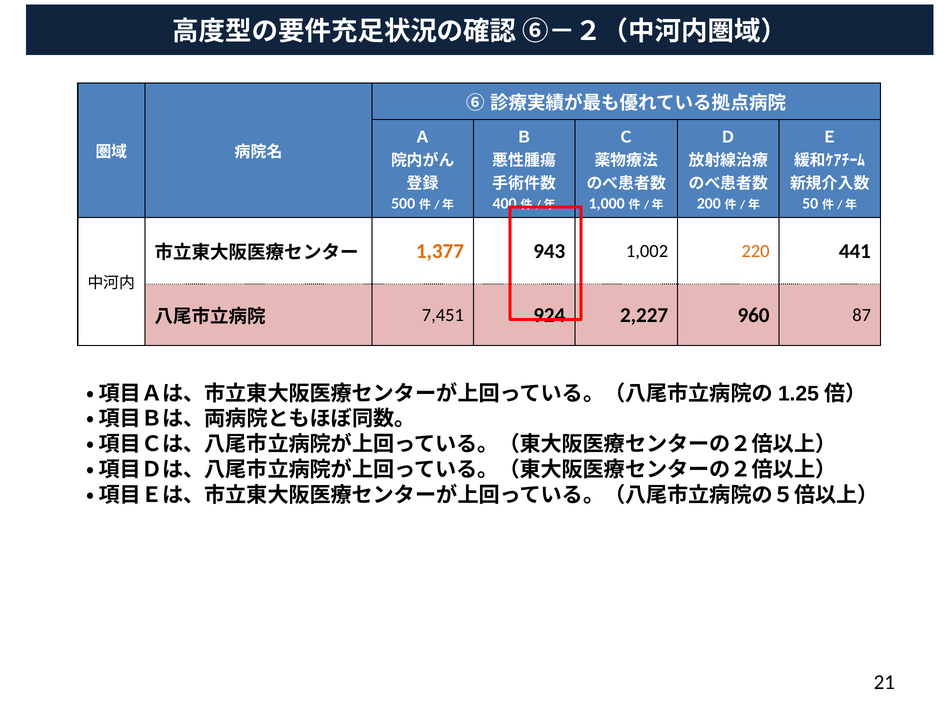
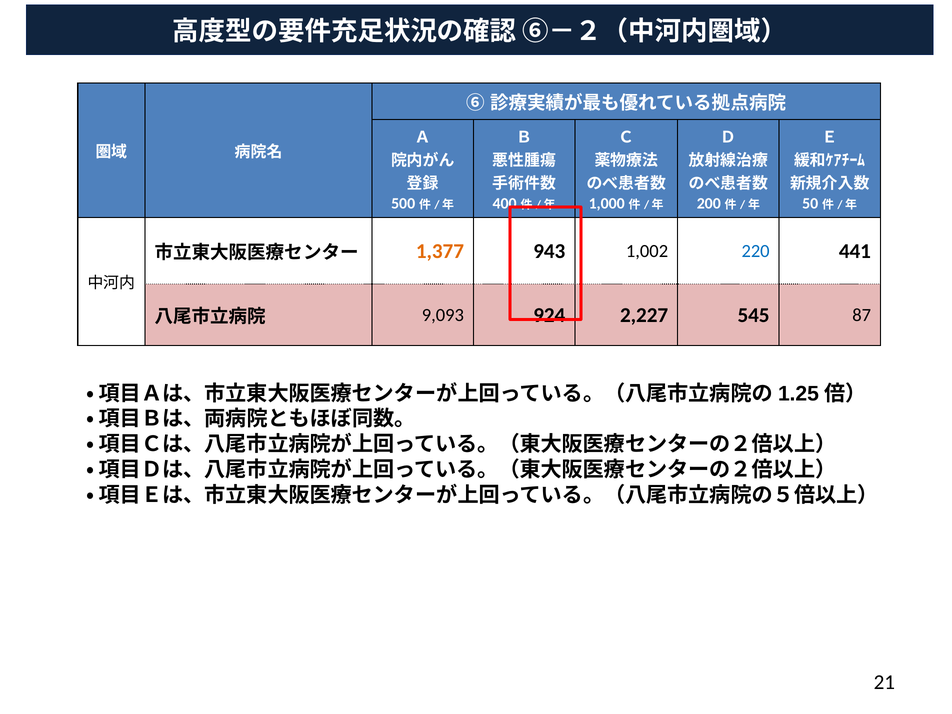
220 colour: orange -> blue
7,451: 7,451 -> 9,093
960: 960 -> 545
